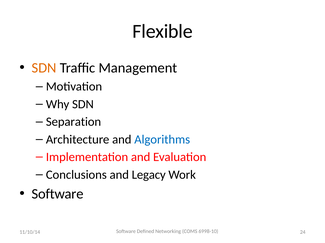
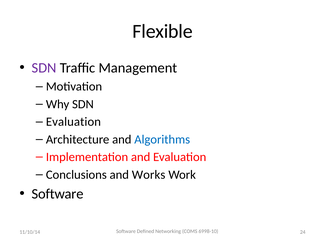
SDN at (44, 68) colour: orange -> purple
Separation at (74, 122): Separation -> Evaluation
Legacy: Legacy -> Works
